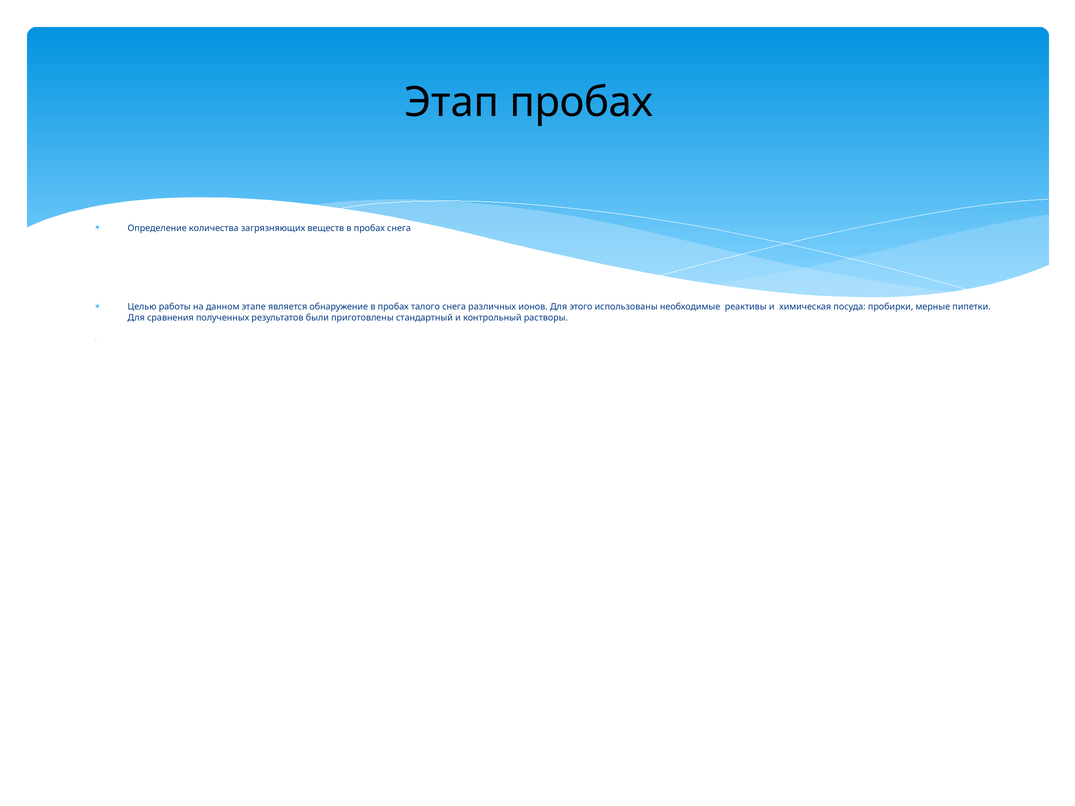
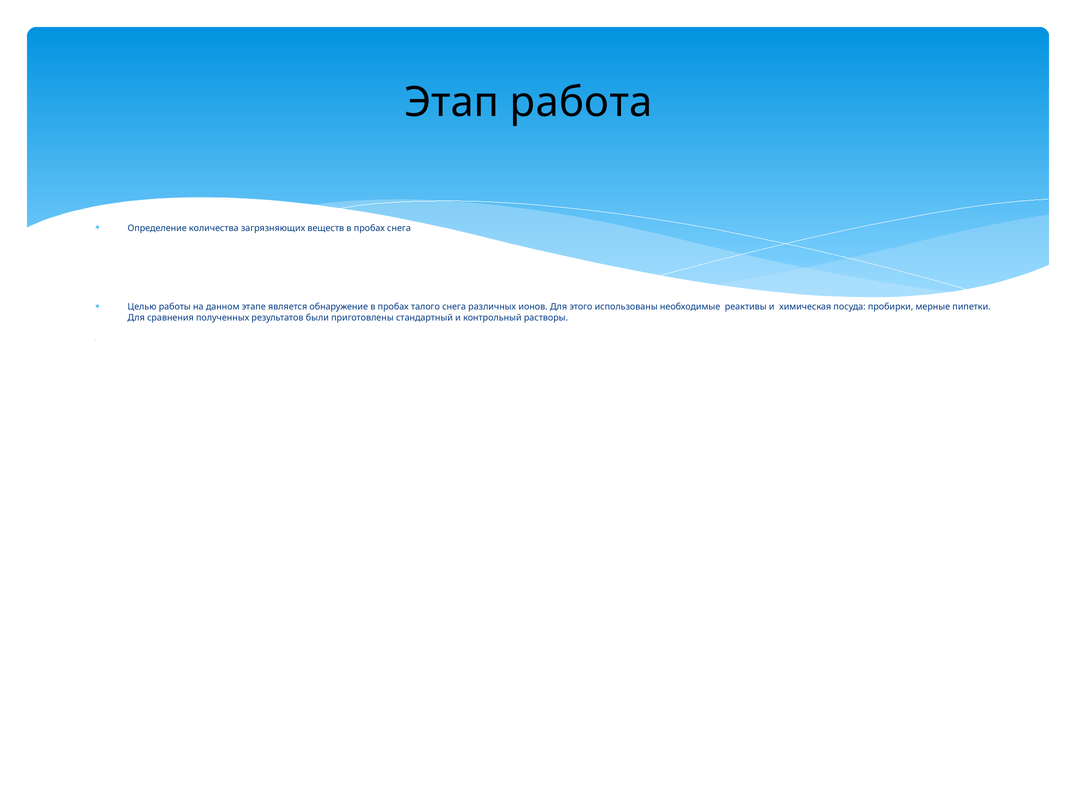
Этап пробах: пробах -> работа
